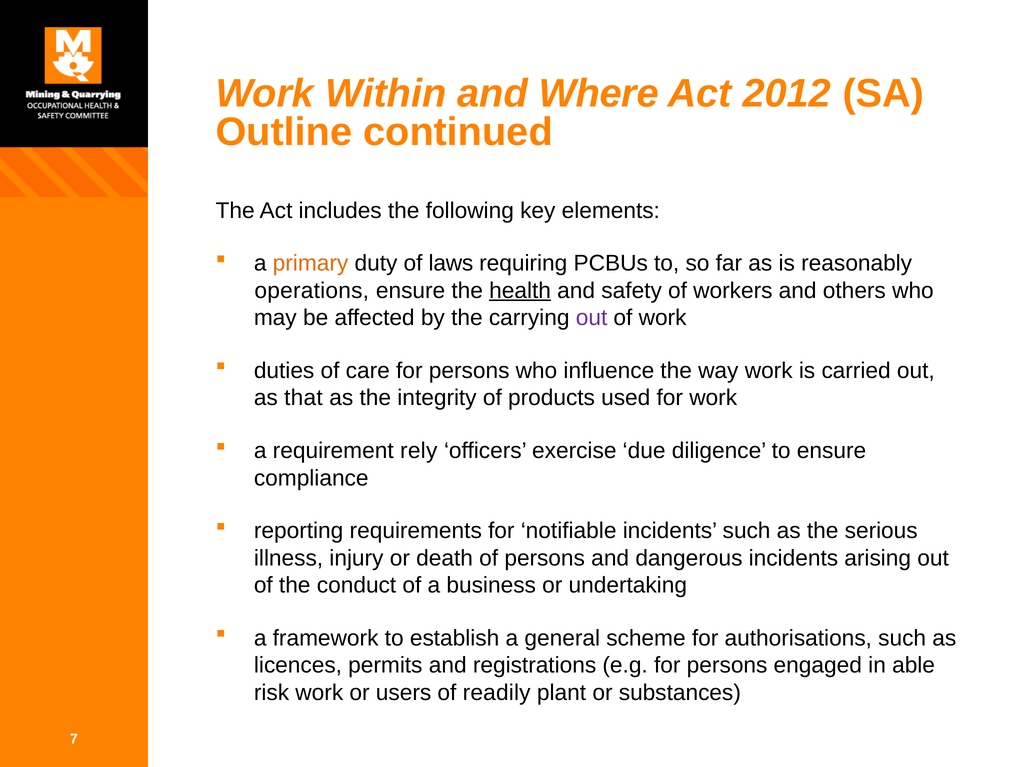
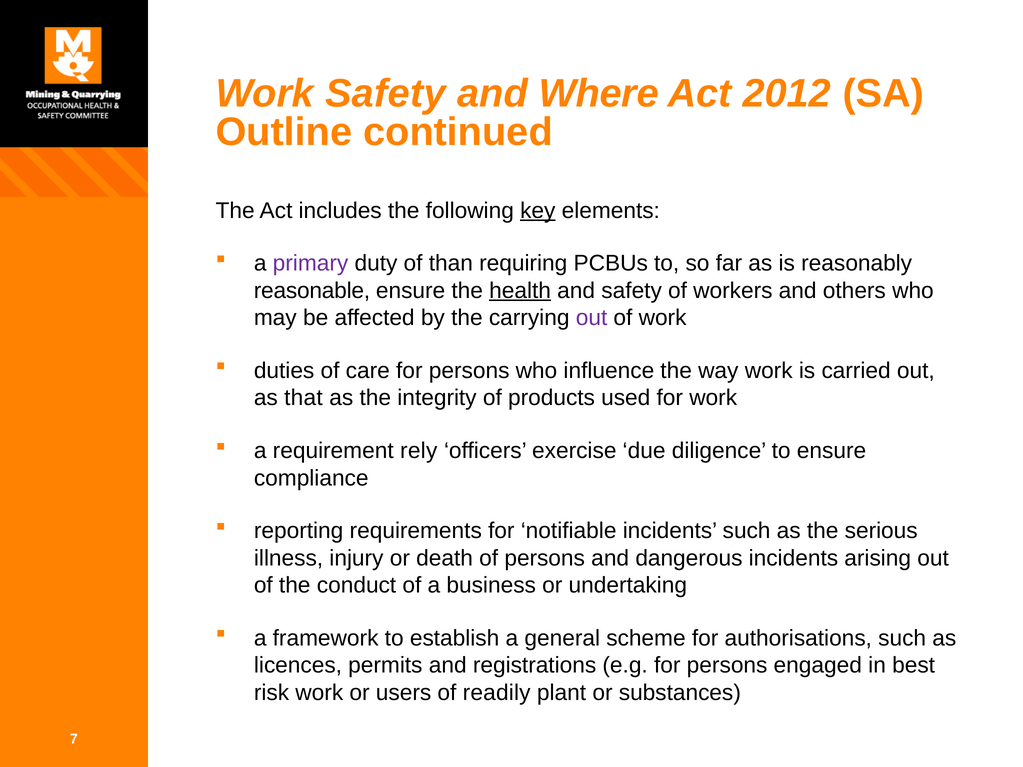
Work Within: Within -> Safety
key underline: none -> present
primary colour: orange -> purple
laws: laws -> than
operations: operations -> reasonable
able: able -> best
